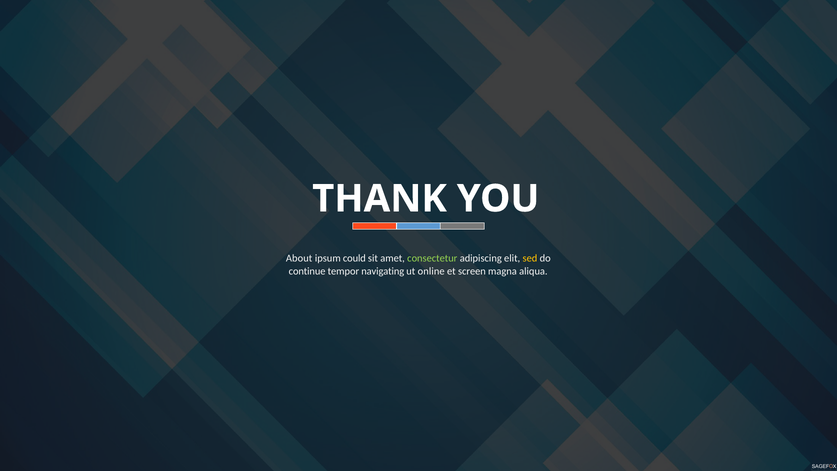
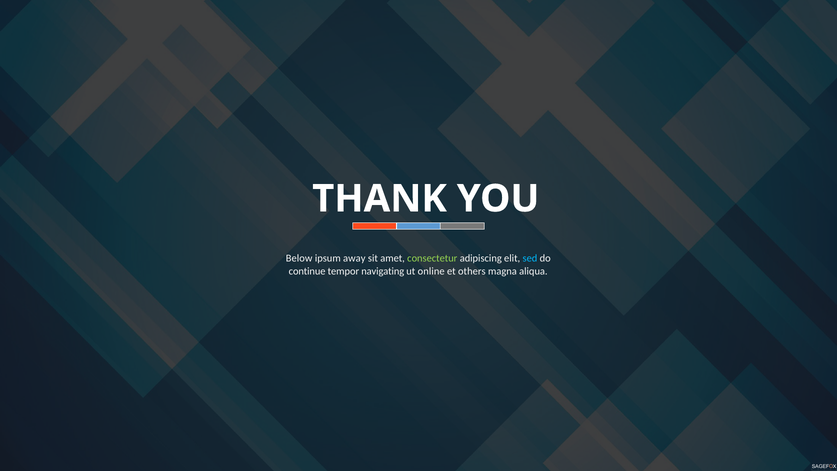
About: About -> Below
could: could -> away
sed colour: yellow -> light blue
screen: screen -> others
